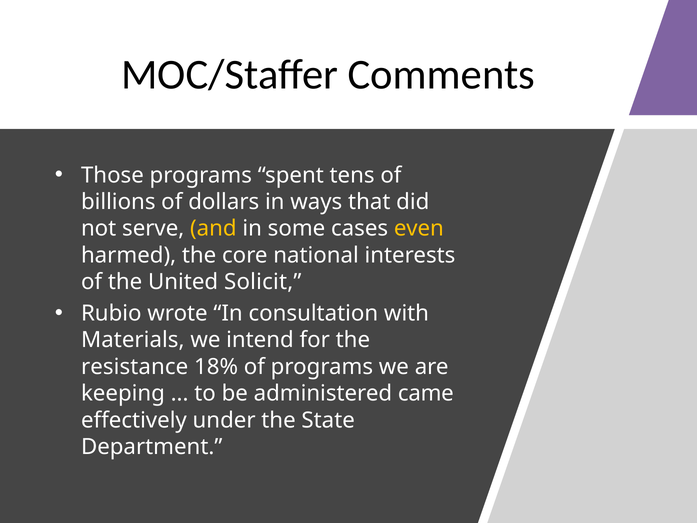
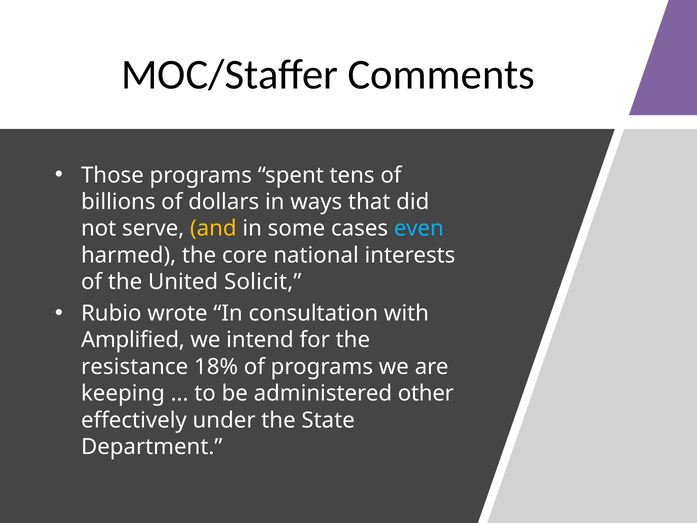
even colour: yellow -> light blue
Materials: Materials -> Amplified
came: came -> other
